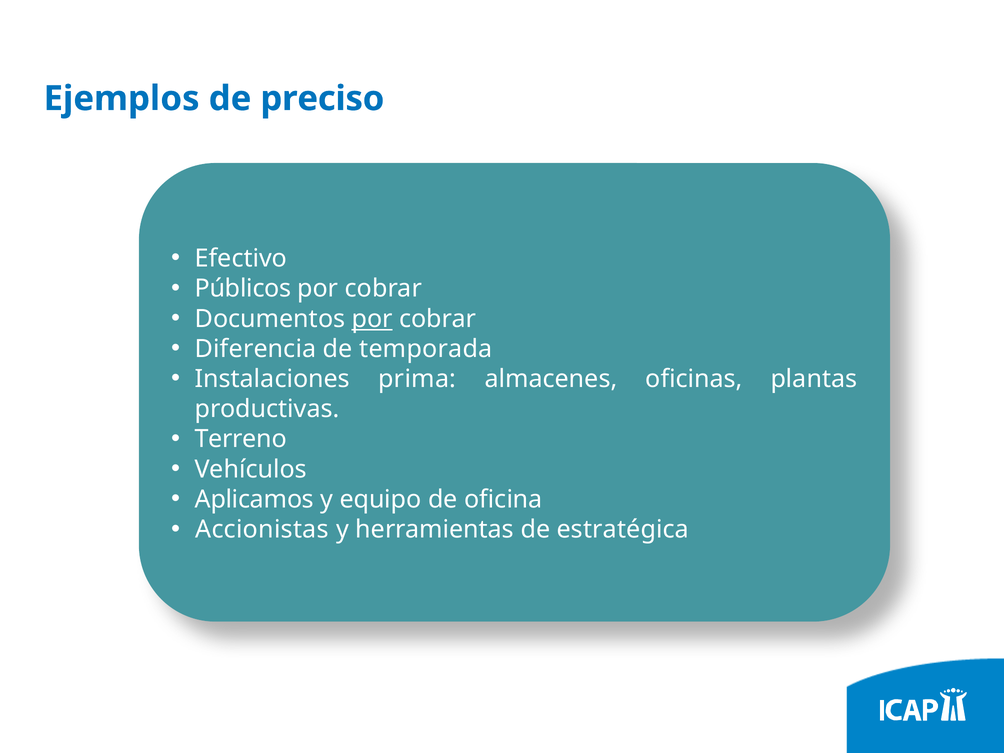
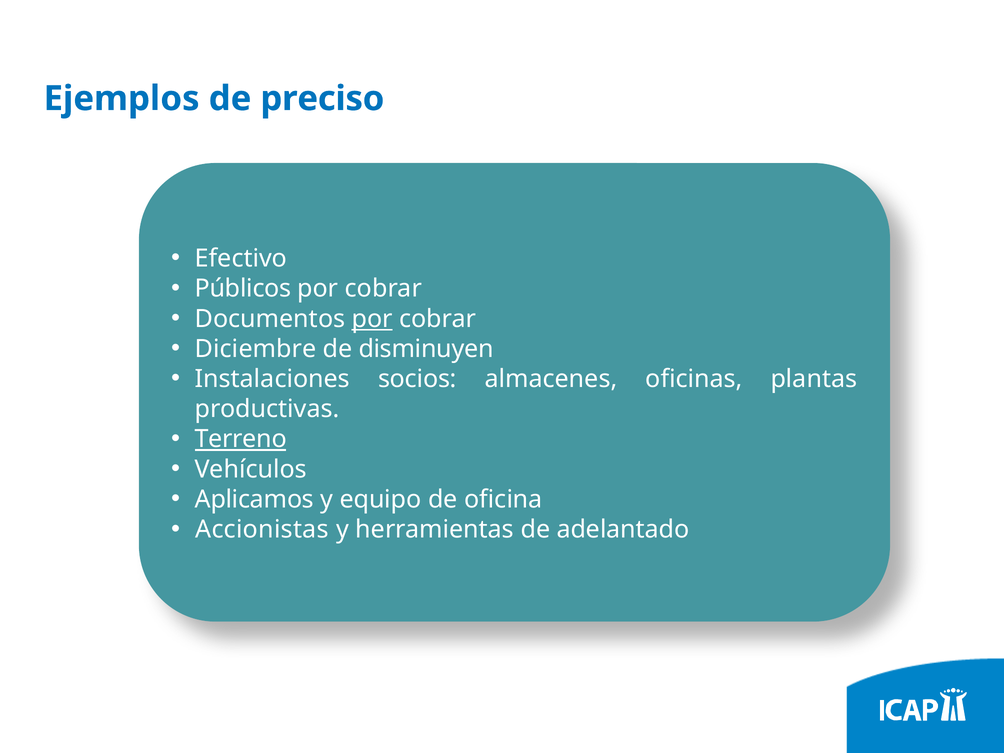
Diferencia: Diferencia -> Diciembre
temporada: temporada -> disminuyen
prima: prima -> socios
Terreno underline: none -> present
estratégica: estratégica -> adelantado
